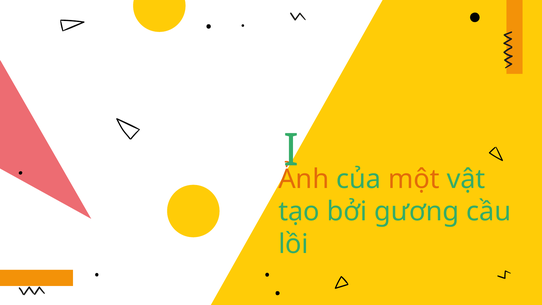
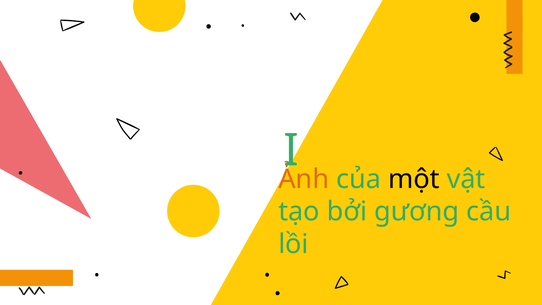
một colour: orange -> black
